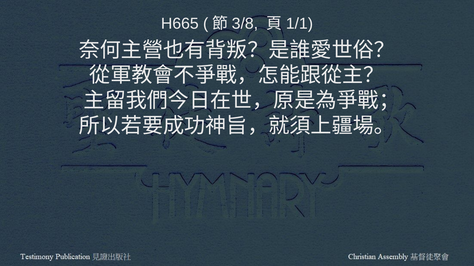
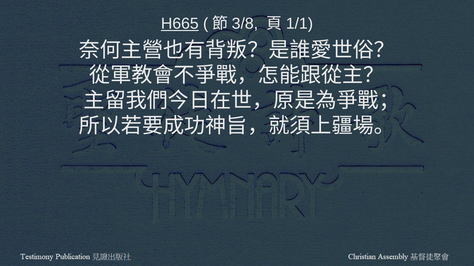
H665 underline: none -> present
